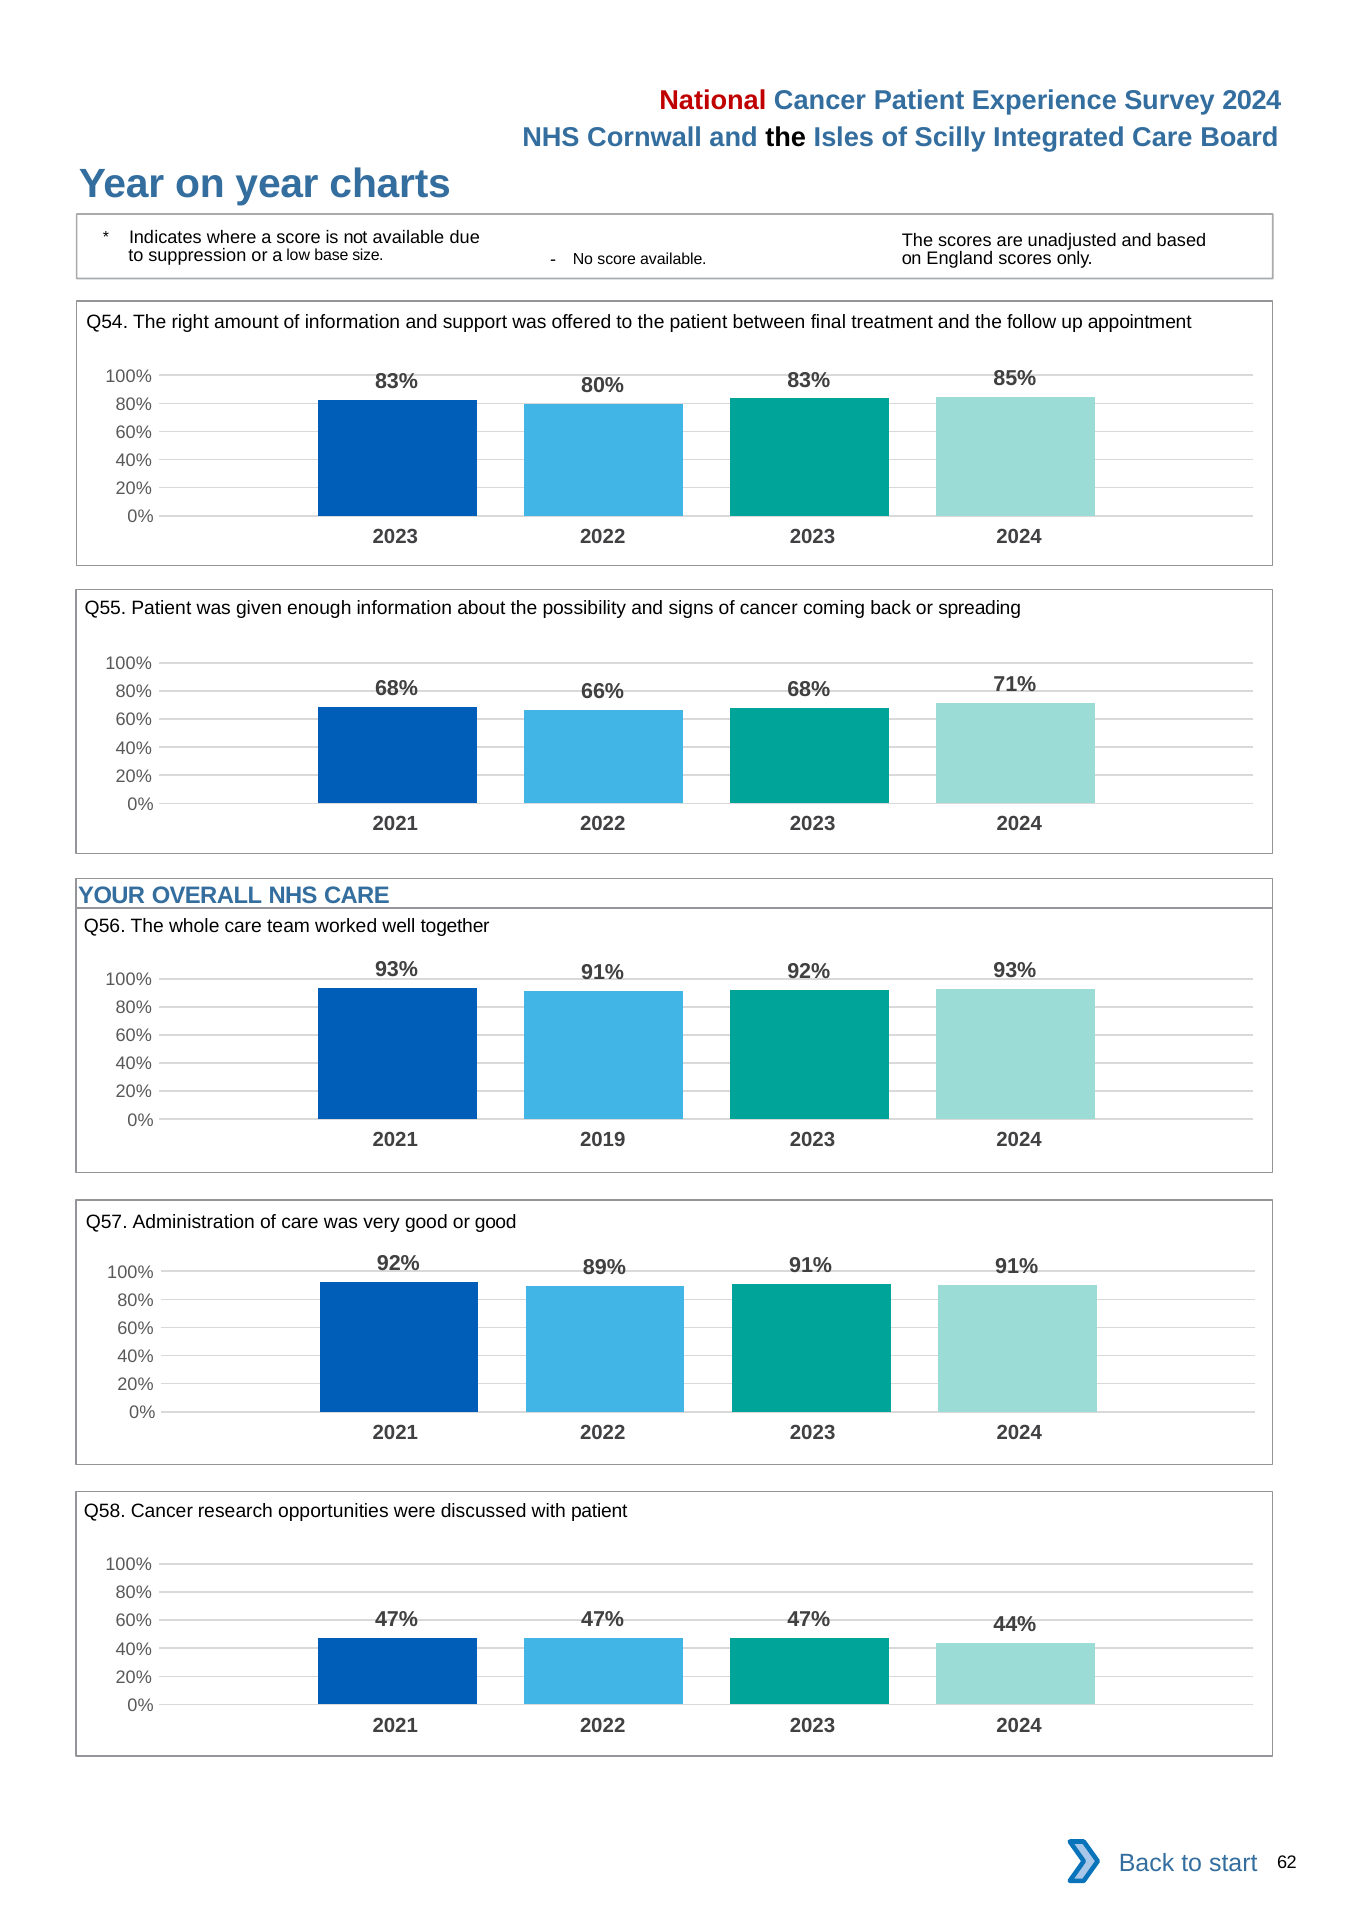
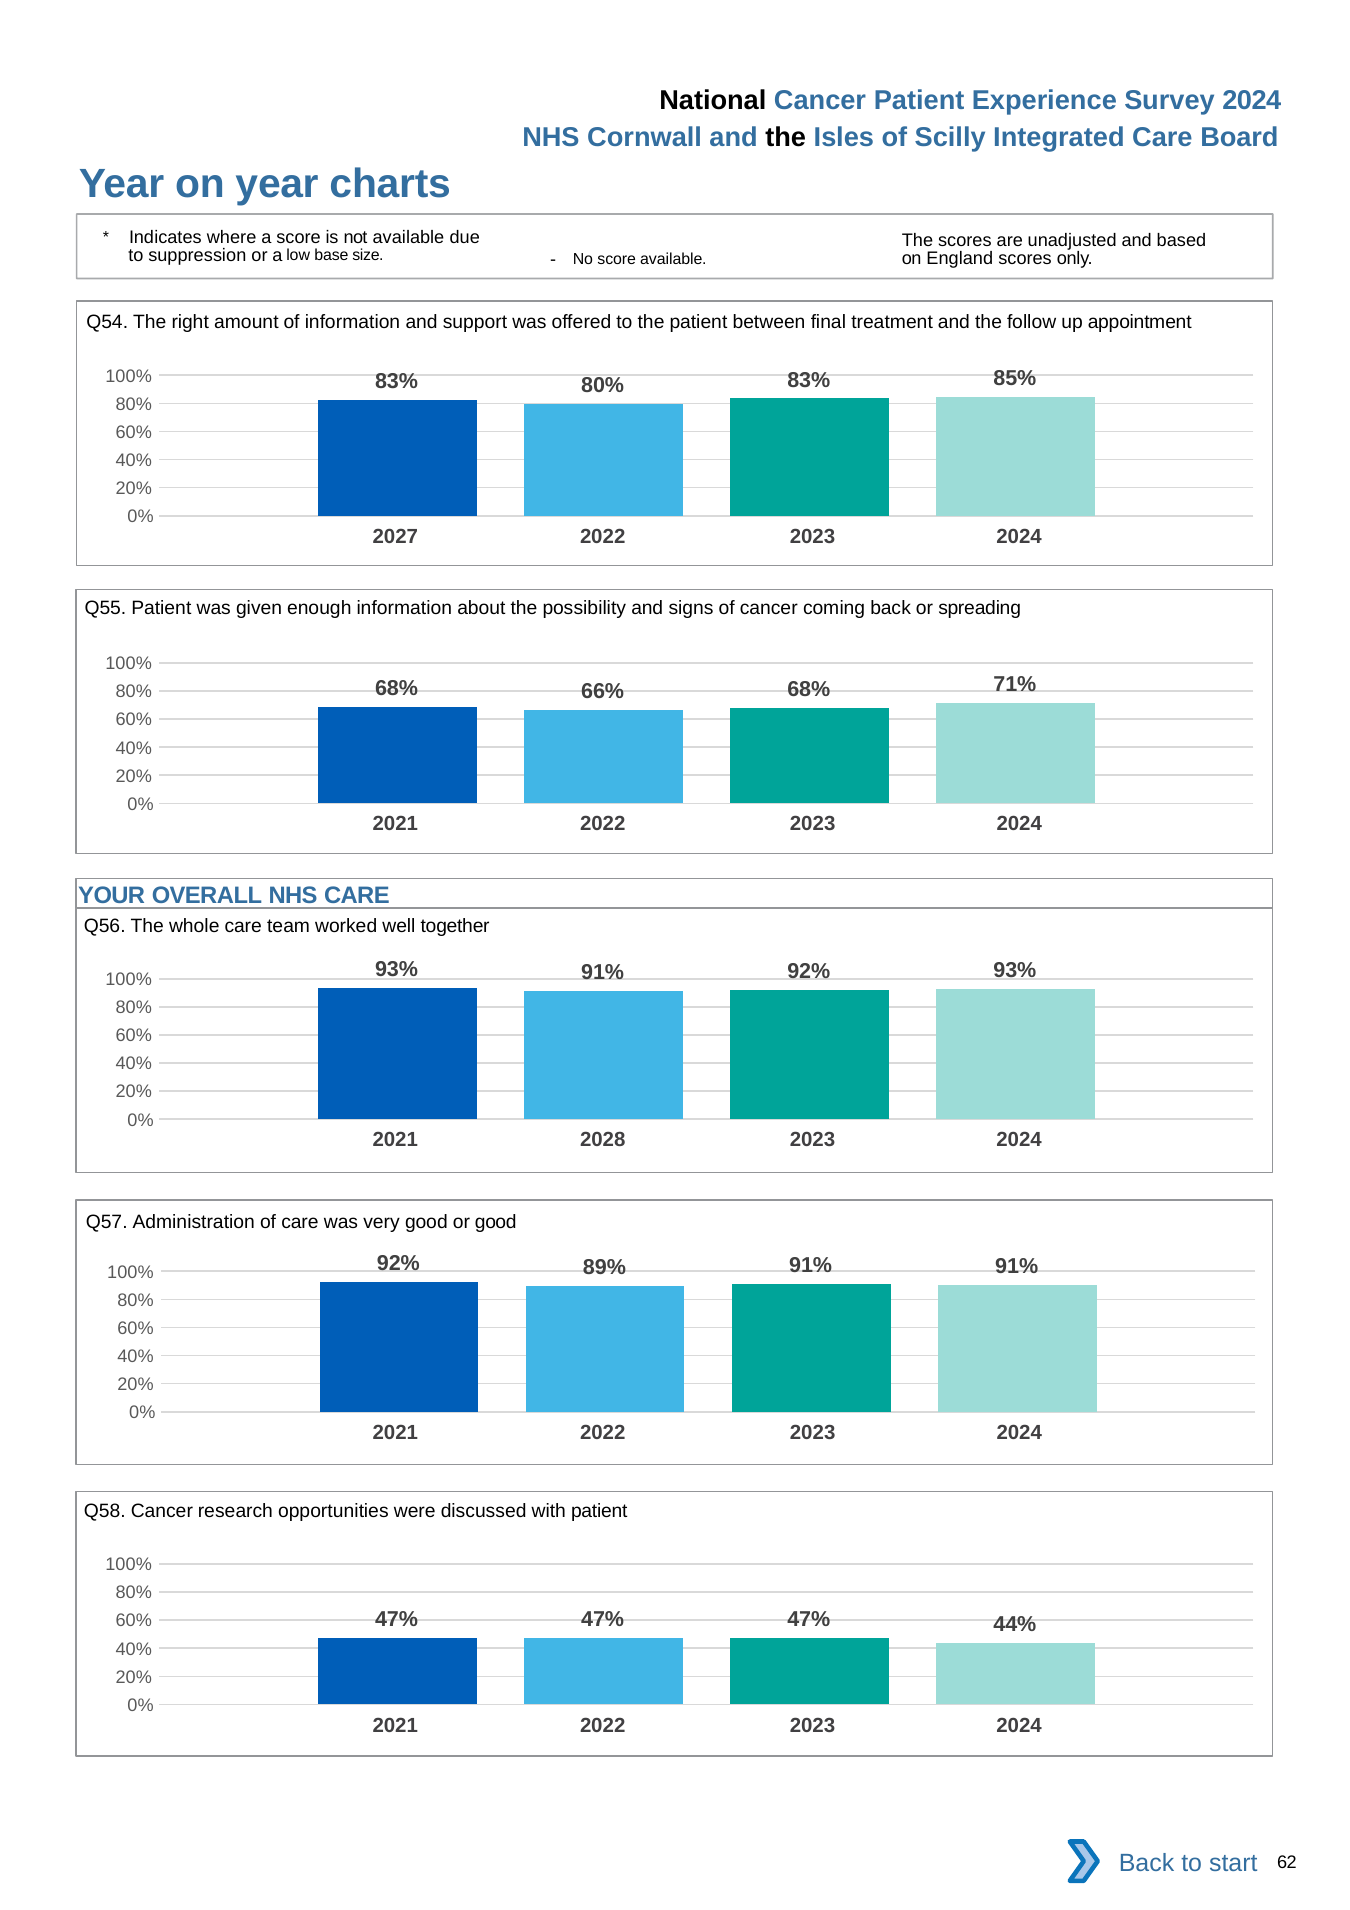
National colour: red -> black
2023 at (395, 537): 2023 -> 2027
2019: 2019 -> 2028
